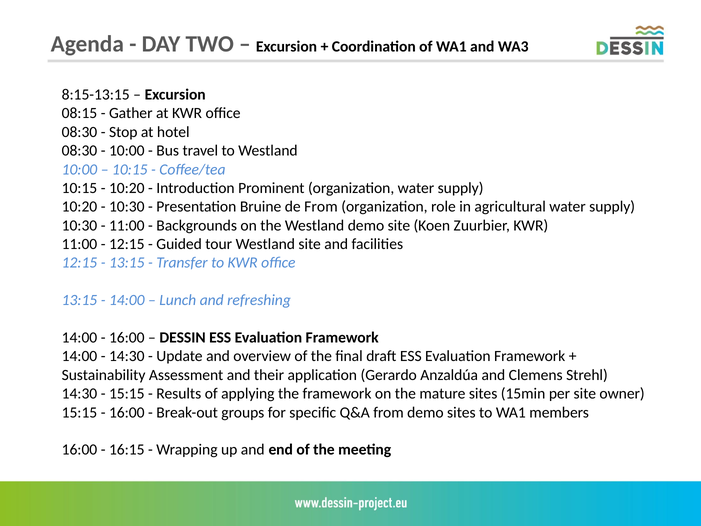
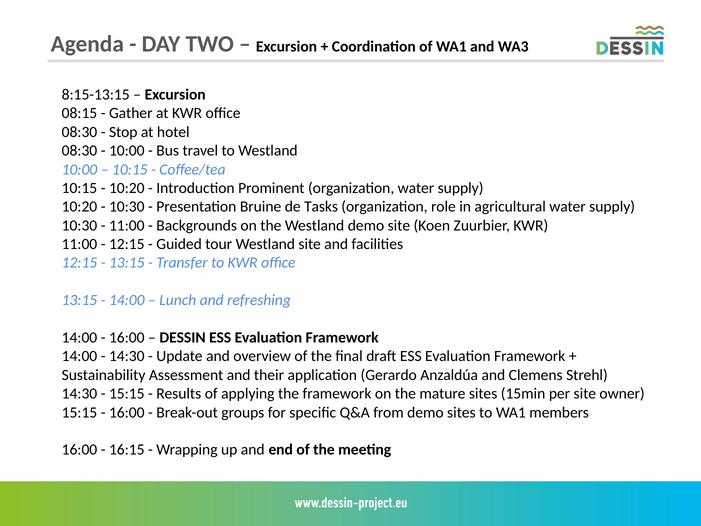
de From: From -> Tasks
